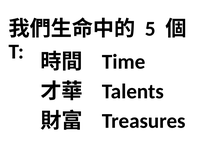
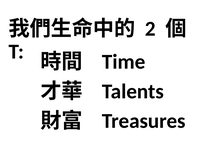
5: 5 -> 2
